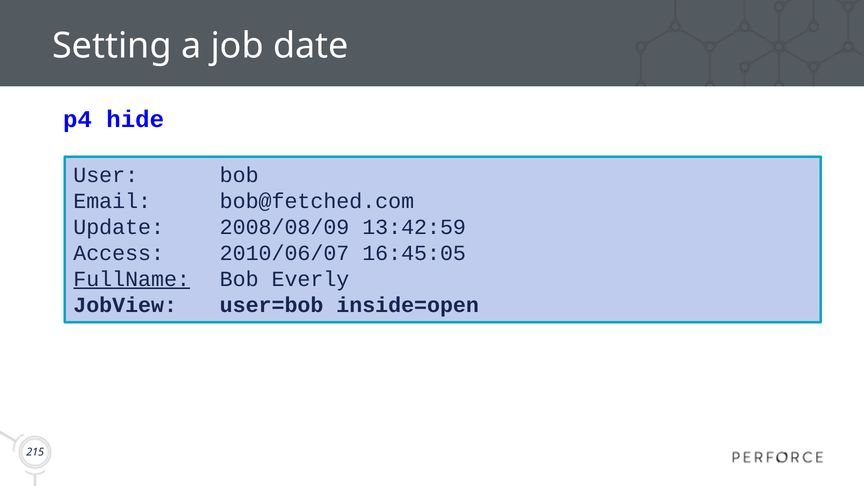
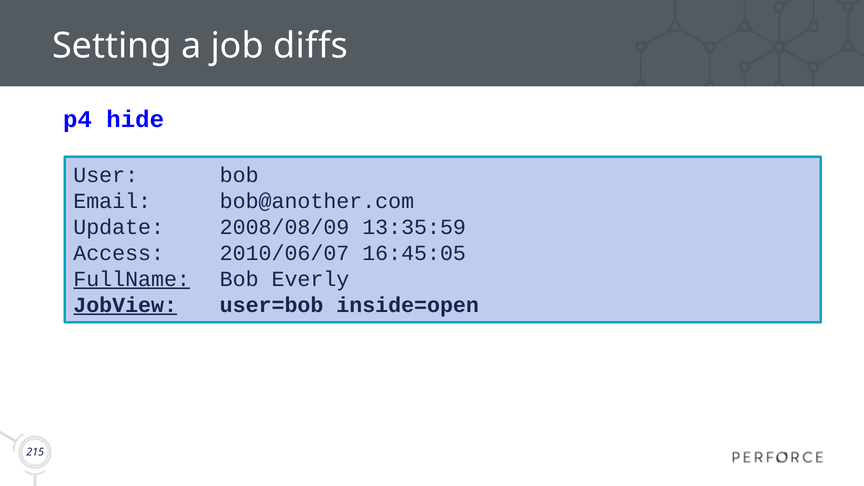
date: date -> diffs
bob@fetched.com: bob@fetched.com -> bob@another.com
13:42:59: 13:42:59 -> 13:35:59
JobView underline: none -> present
